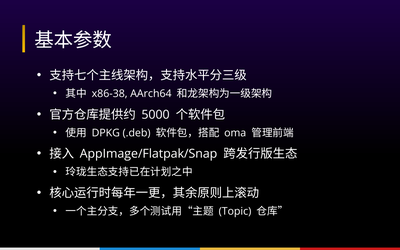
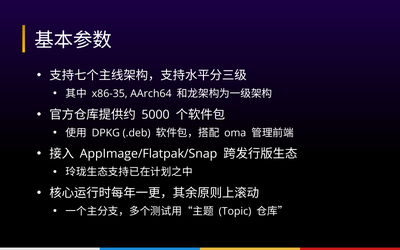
x86-38: x86-38 -> x86-35
